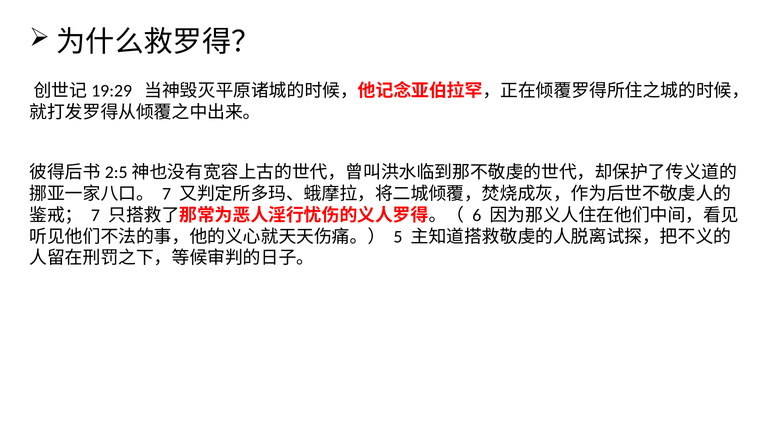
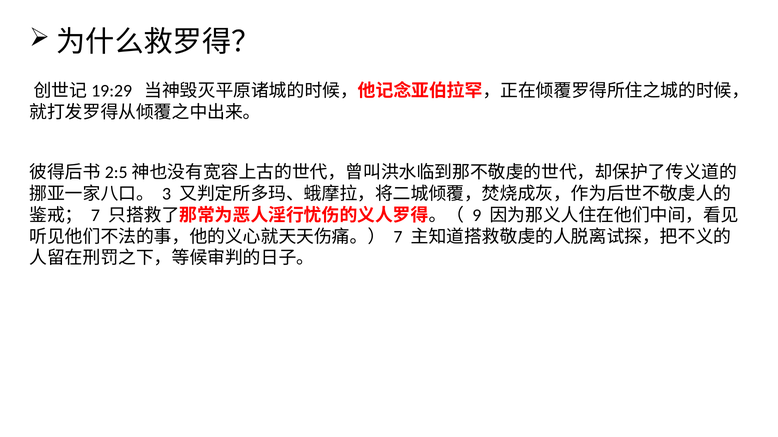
7 at (167, 194): 7 -> 3
6: 6 -> 9
5 at (398, 237): 5 -> 7
